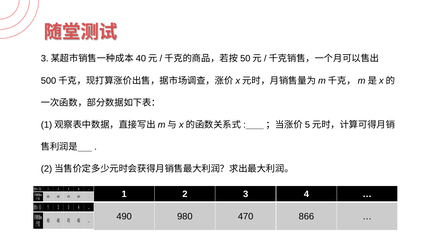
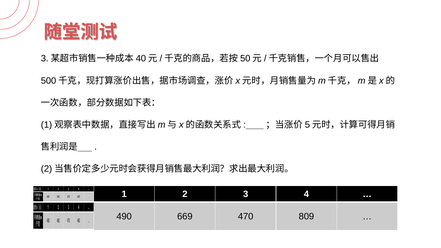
980: 980 -> 669
866: 866 -> 809
